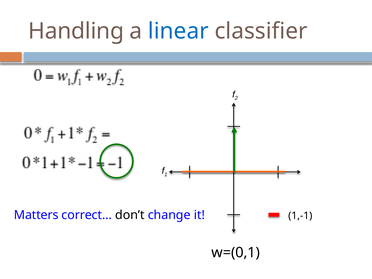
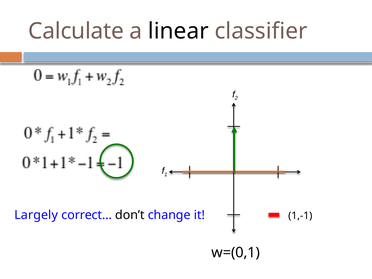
Handling: Handling -> Calculate
linear colour: blue -> black
Matters: Matters -> Largely
